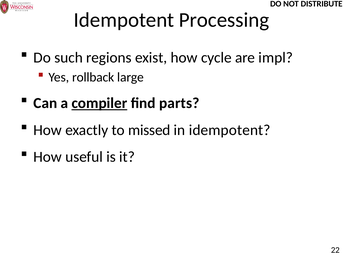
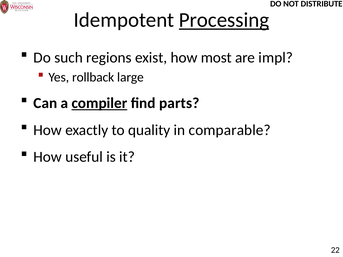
Processing underline: none -> present
cycle: cycle -> most
missed: missed -> quality
in idempotent: idempotent -> comparable
